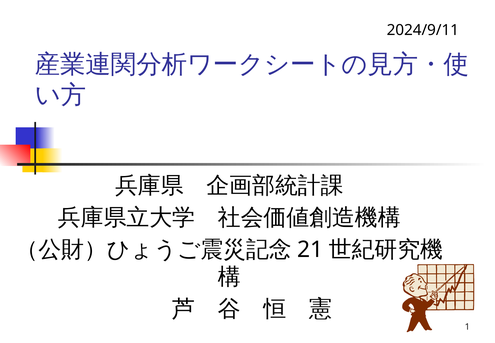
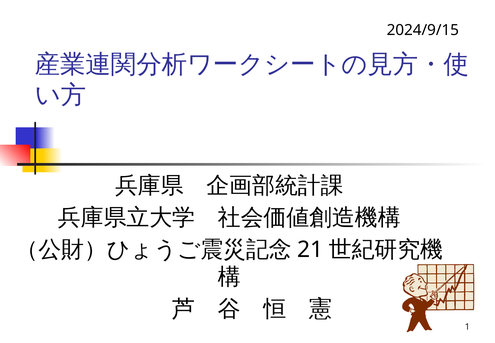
2024/9/11: 2024/9/11 -> 2024/9/15
